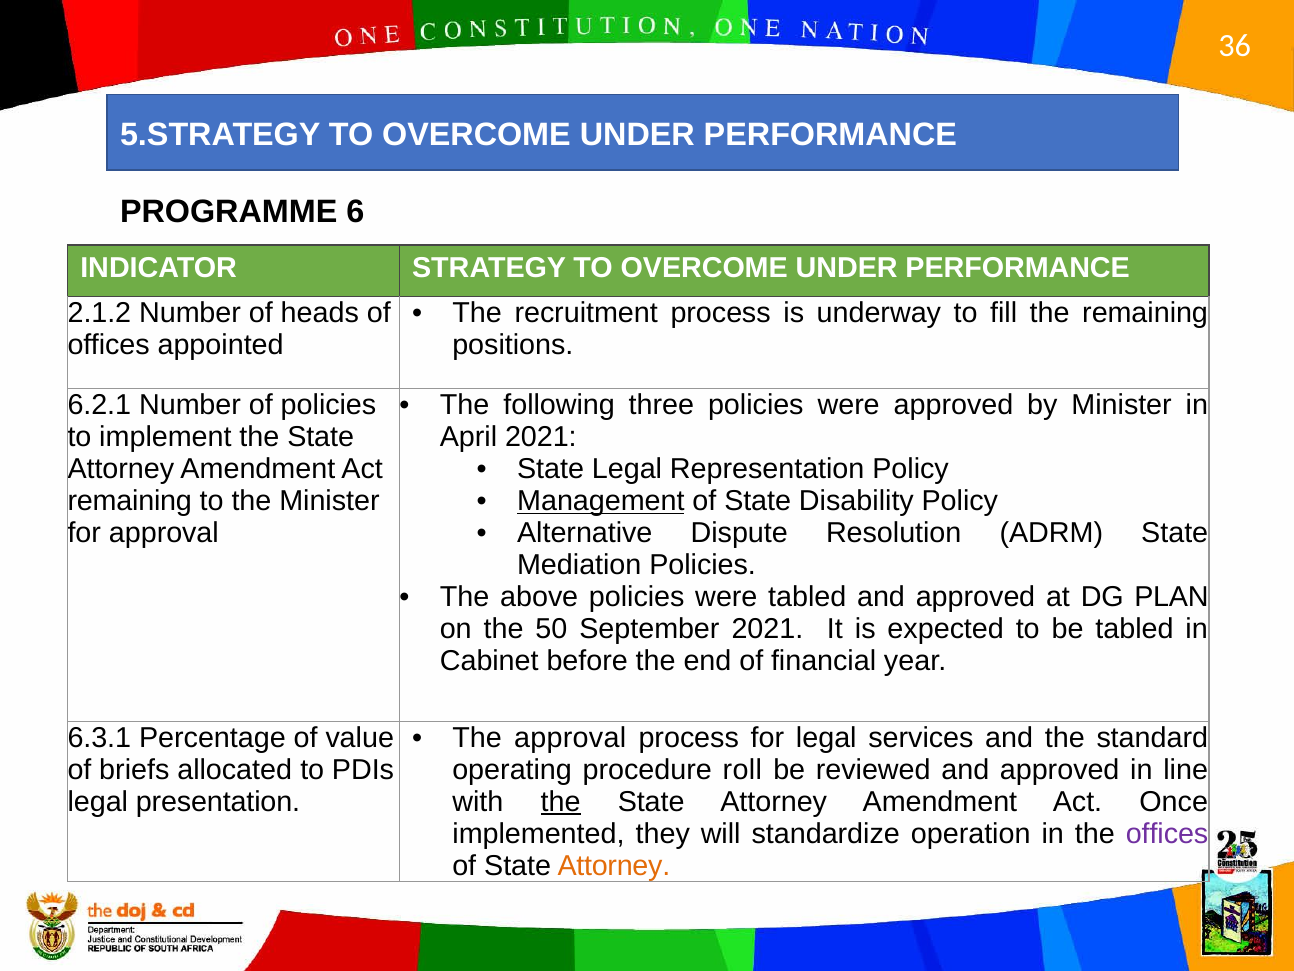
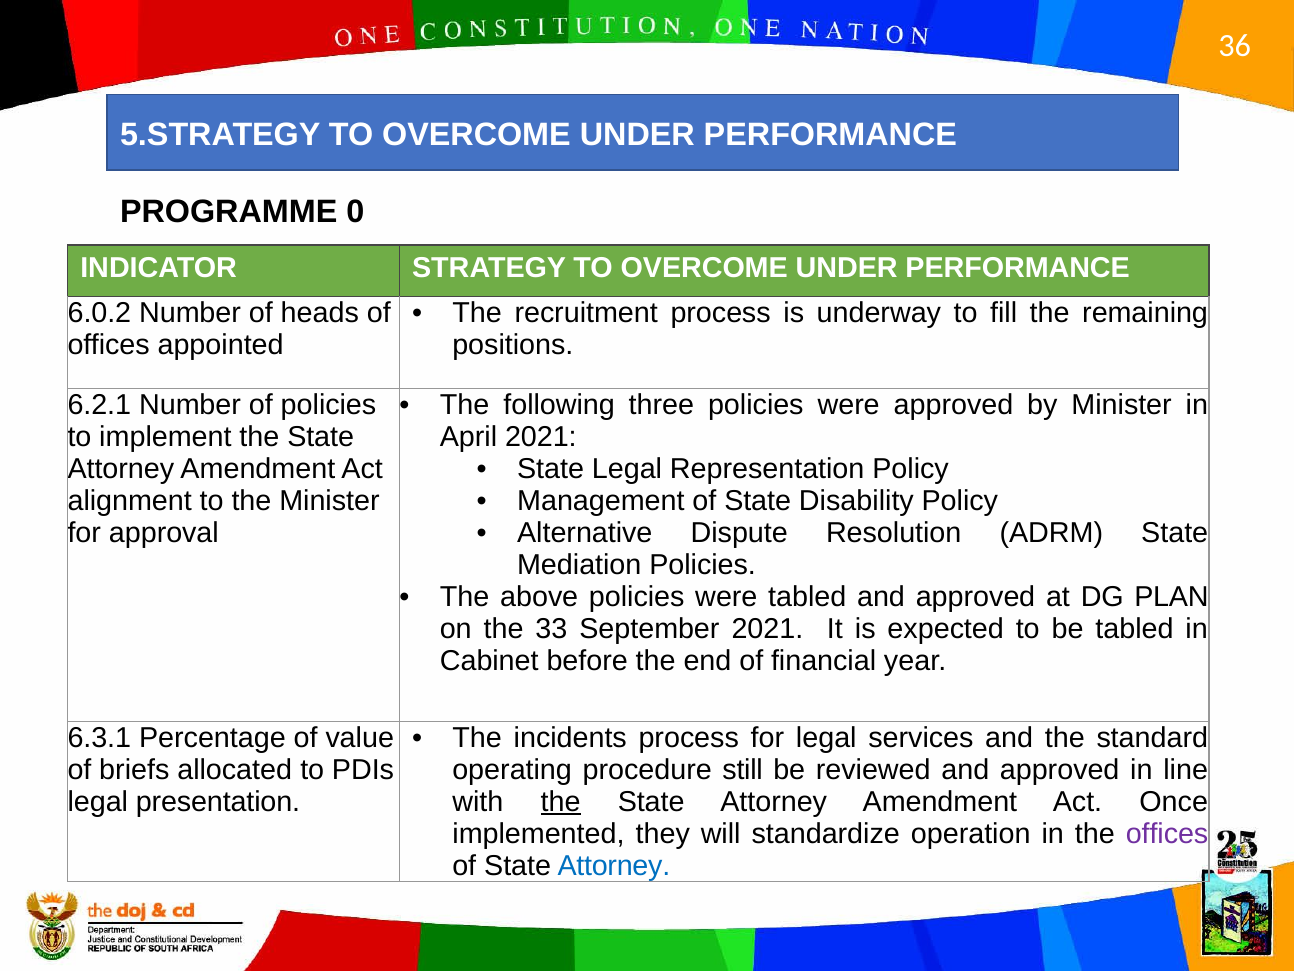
6: 6 -> 0
2.1.2: 2.1.2 -> 6.0.2
Management underline: present -> none
remaining at (130, 501): remaining -> alignment
50: 50 -> 33
The approval: approval -> incidents
roll: roll -> still
Attorney at (614, 865) colour: orange -> blue
